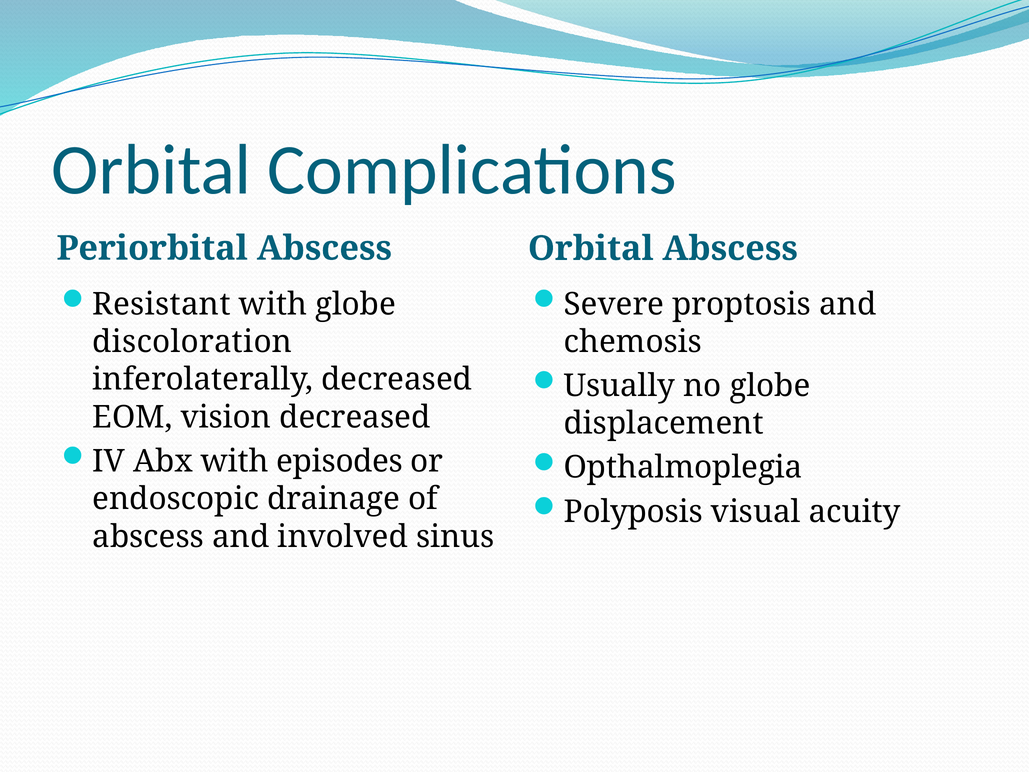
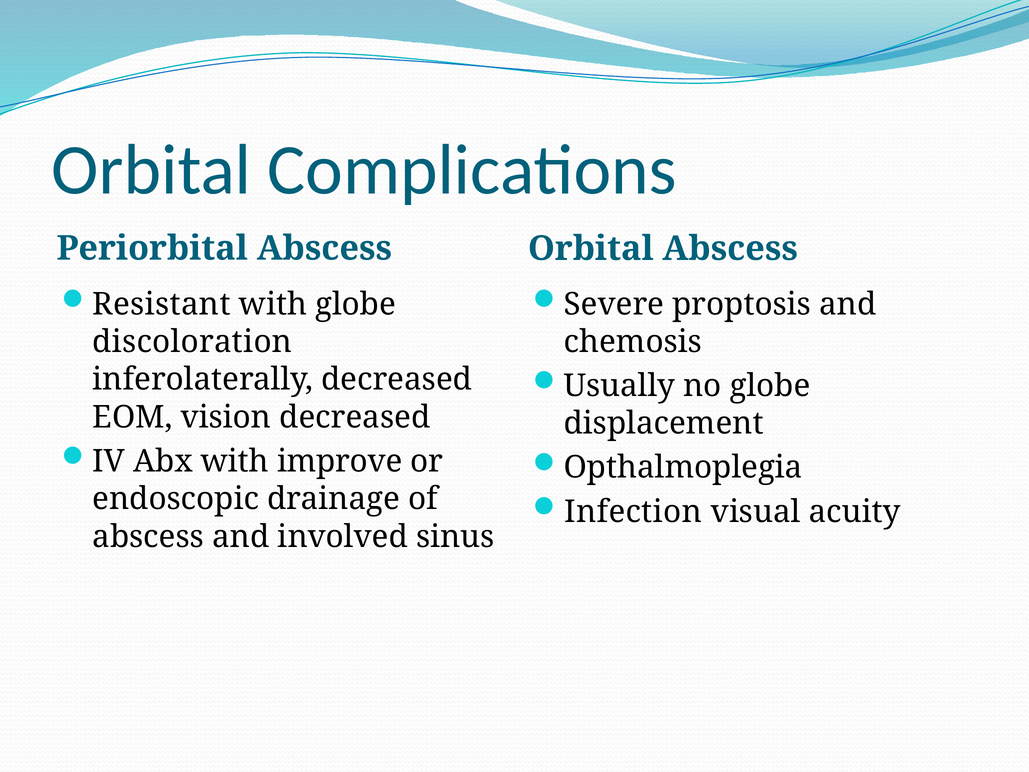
episodes: episodes -> improve
Polyposis: Polyposis -> Infection
